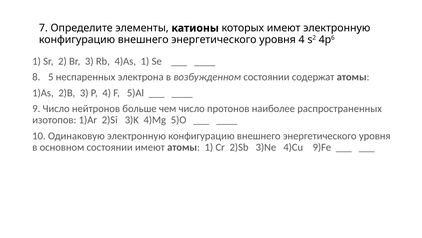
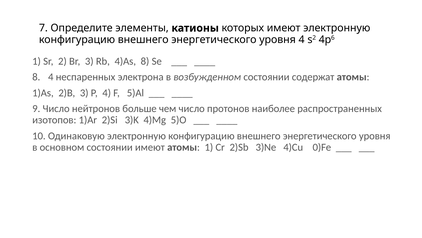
4)As 1: 1 -> 8
5 at (51, 77): 5 -> 4
9)Fe: 9)Fe -> 0)Fe
